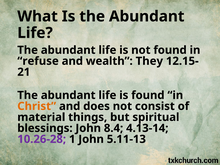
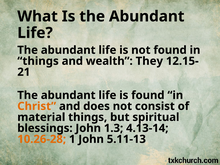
refuse at (38, 61): refuse -> things
8.4: 8.4 -> 1.3
10.26-28 colour: purple -> orange
